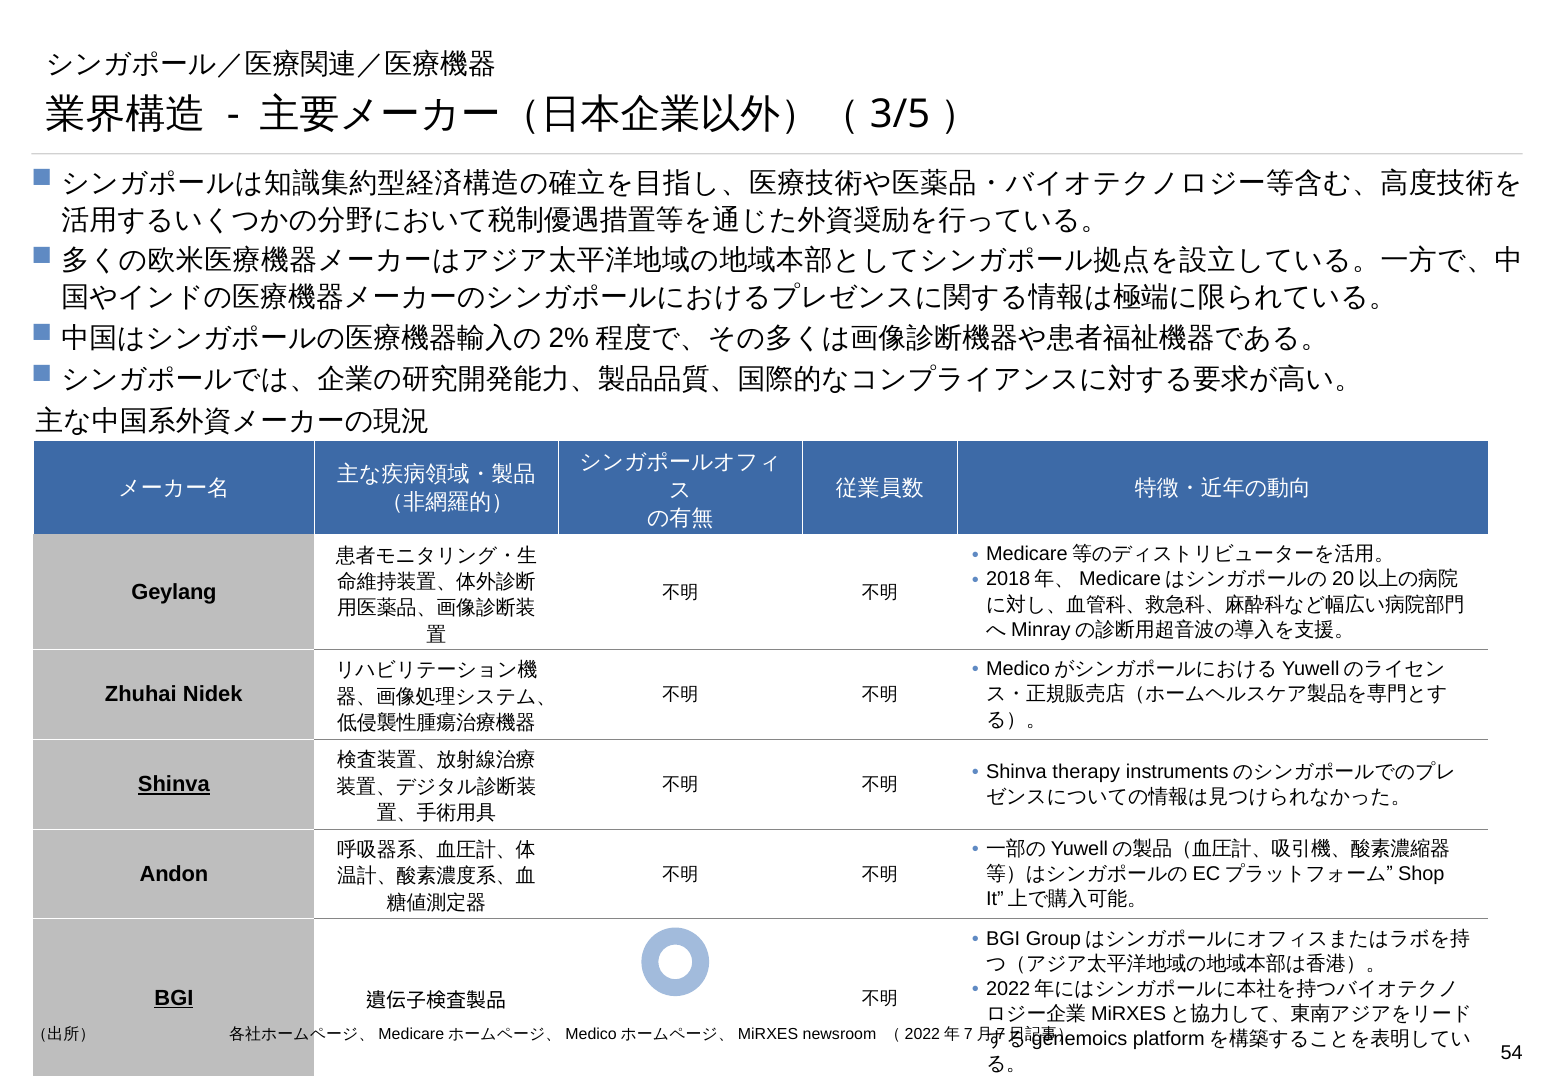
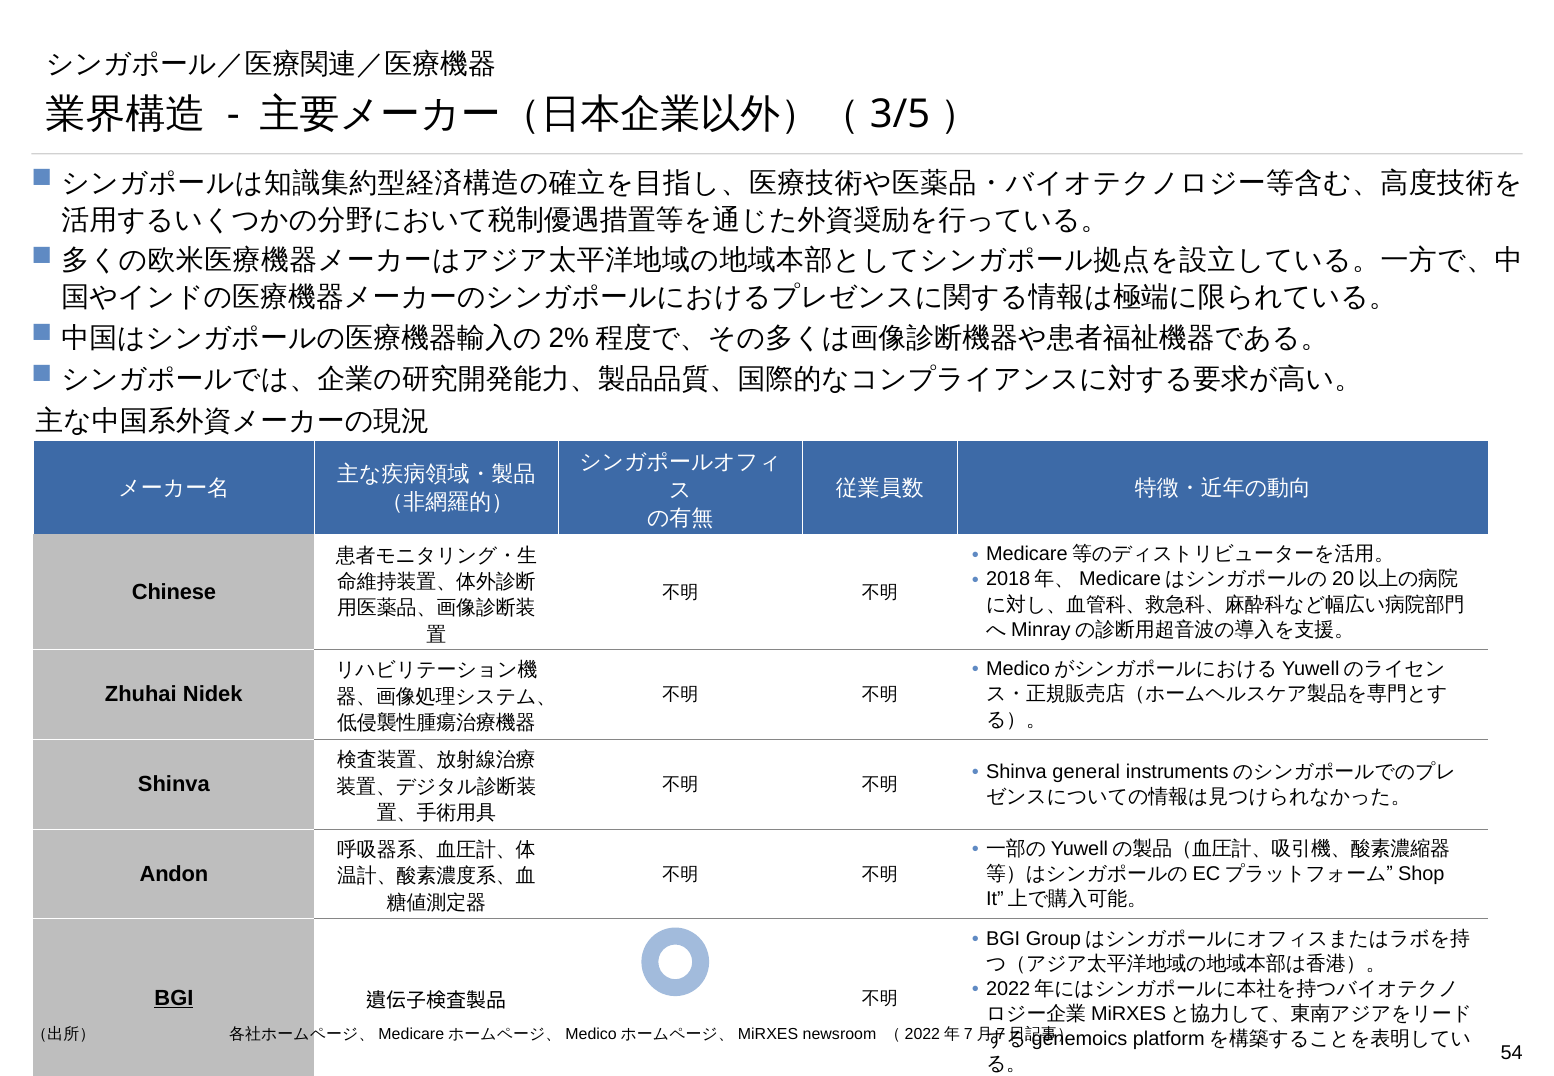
Geylang: Geylang -> Chinese
therapy: therapy -> general
Shinva at (174, 784) underline: present -> none
